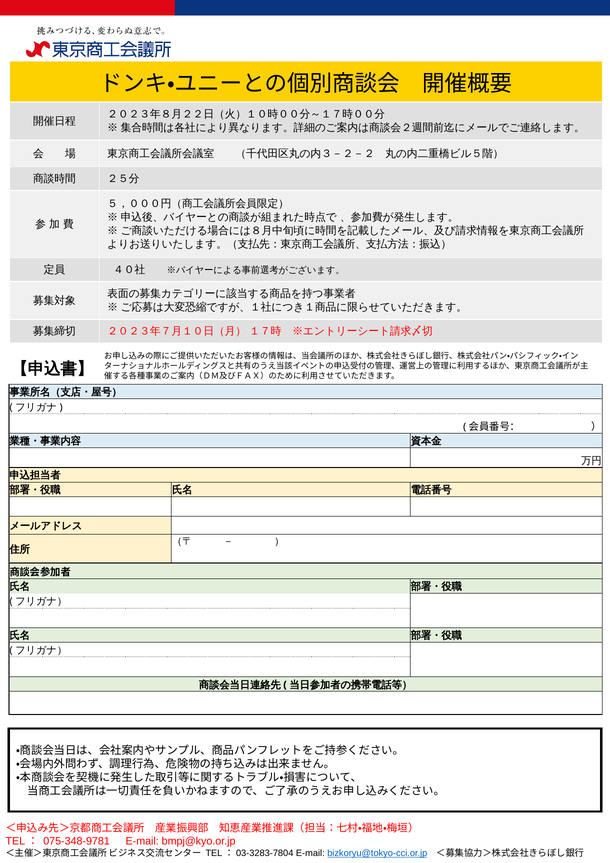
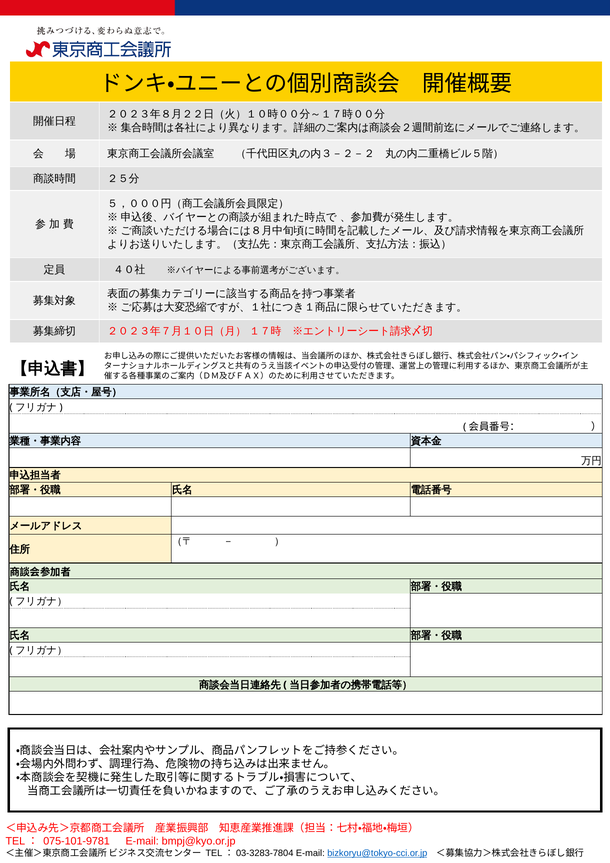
075-348‐9781: 075-348‐9781 -> 075-101‐9781
